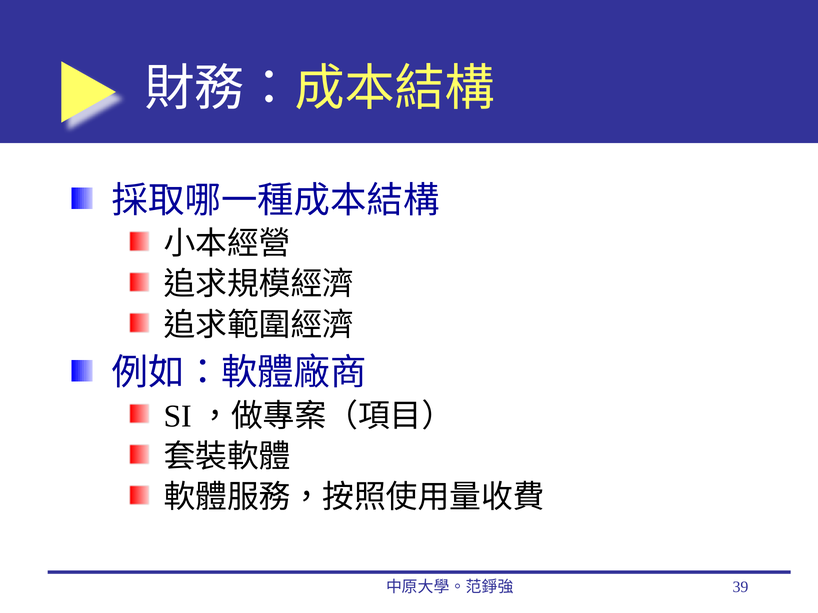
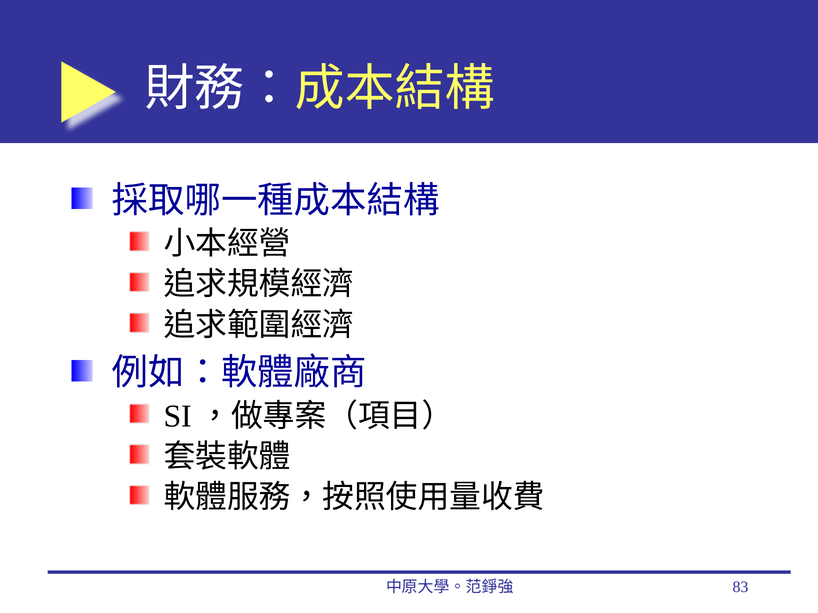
39: 39 -> 83
